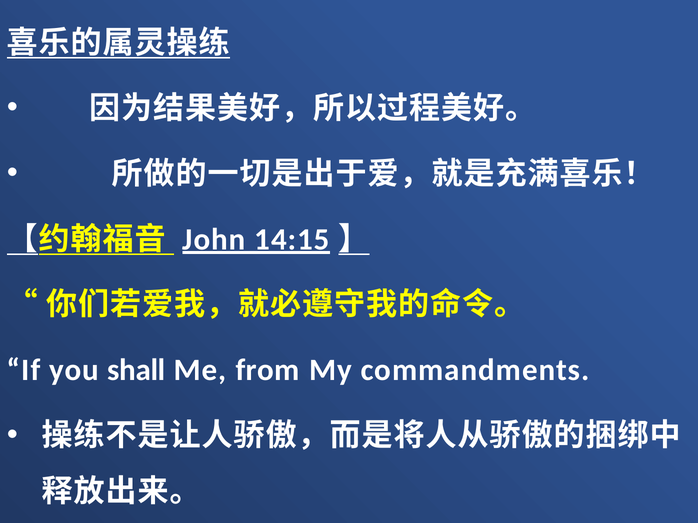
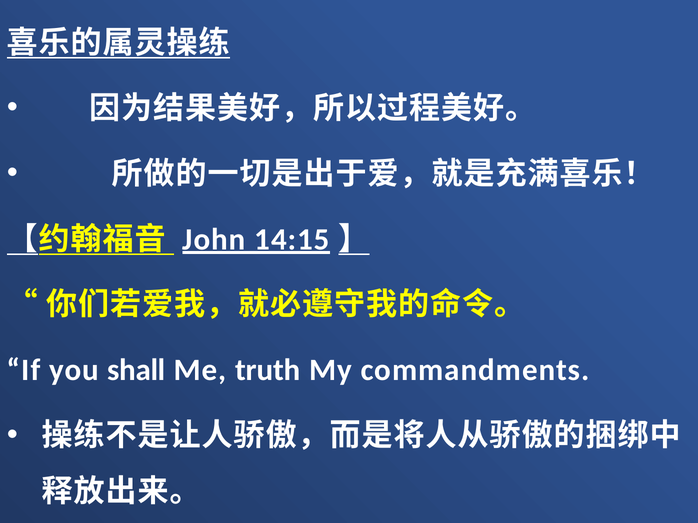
from: from -> truth
